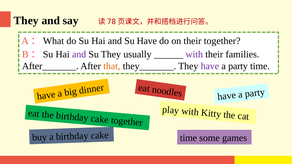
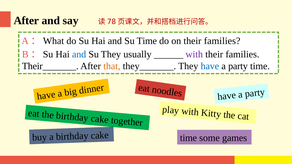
They at (26, 21): They -> After
Su Have: Have -> Time
on their together: together -> families
and at (79, 54) colour: purple -> blue
After_______: After_______ -> Their_______
have at (210, 66) colour: purple -> blue
